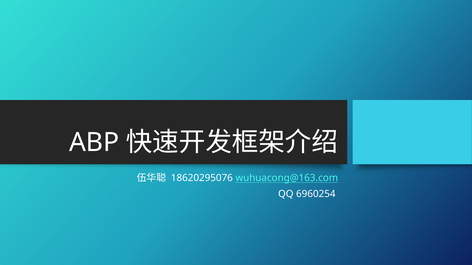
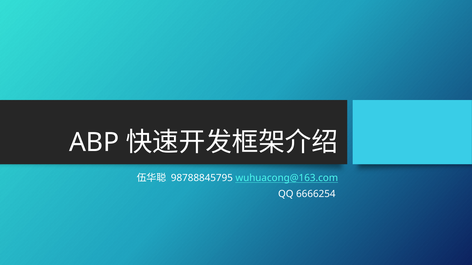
18620295076: 18620295076 -> 98788845795
6960254: 6960254 -> 6666254
